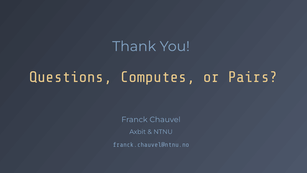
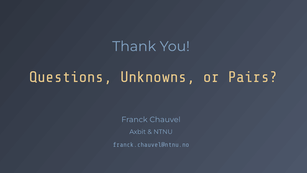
Computes: Computes -> Unknowns
